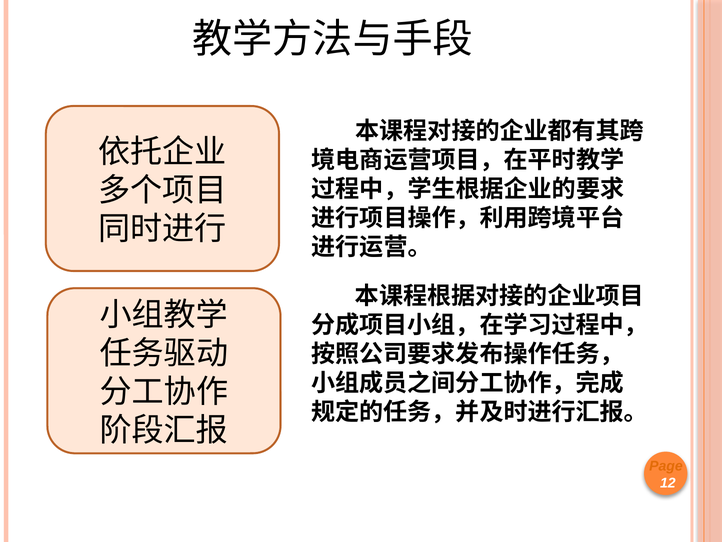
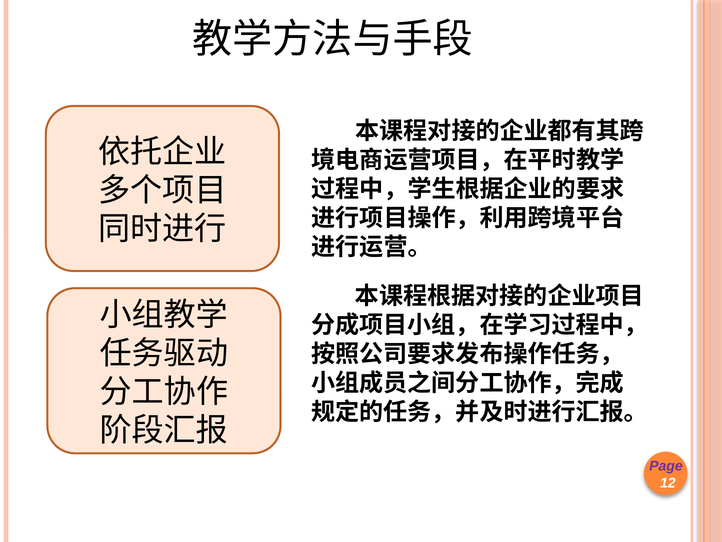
Page colour: orange -> purple
